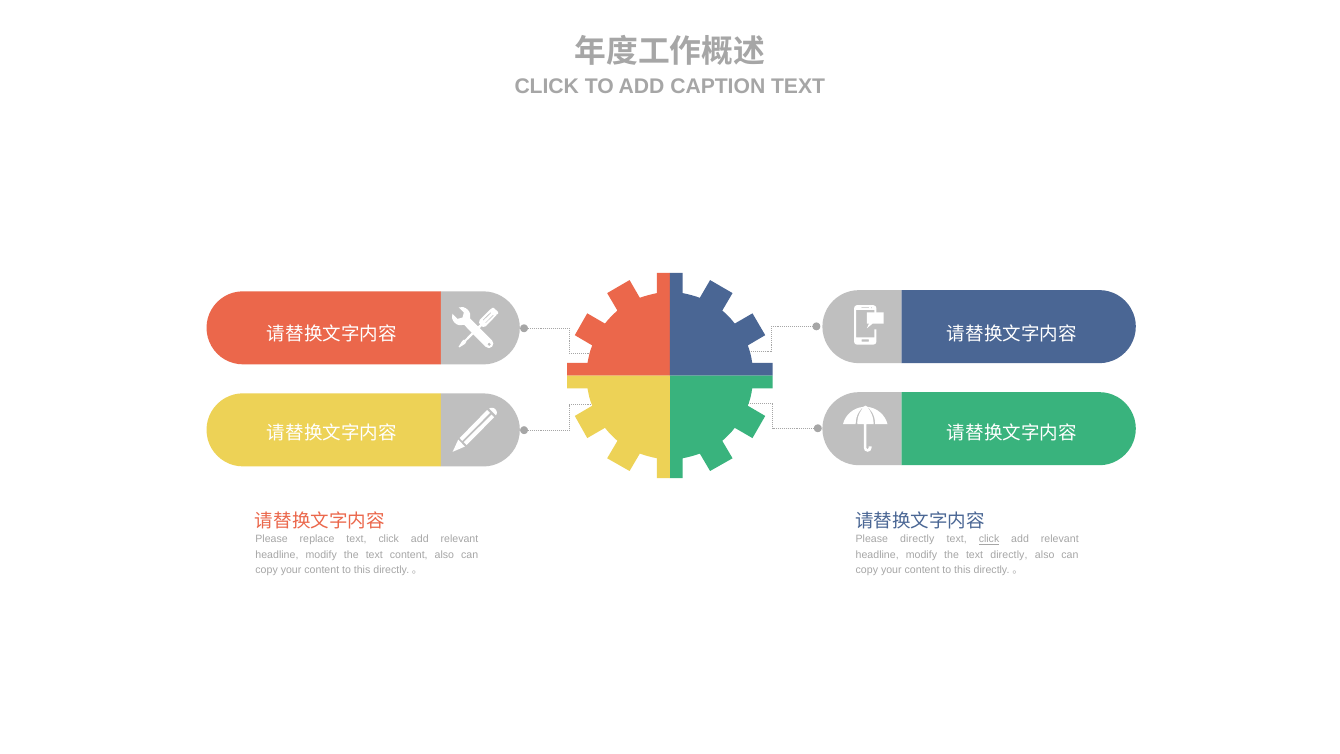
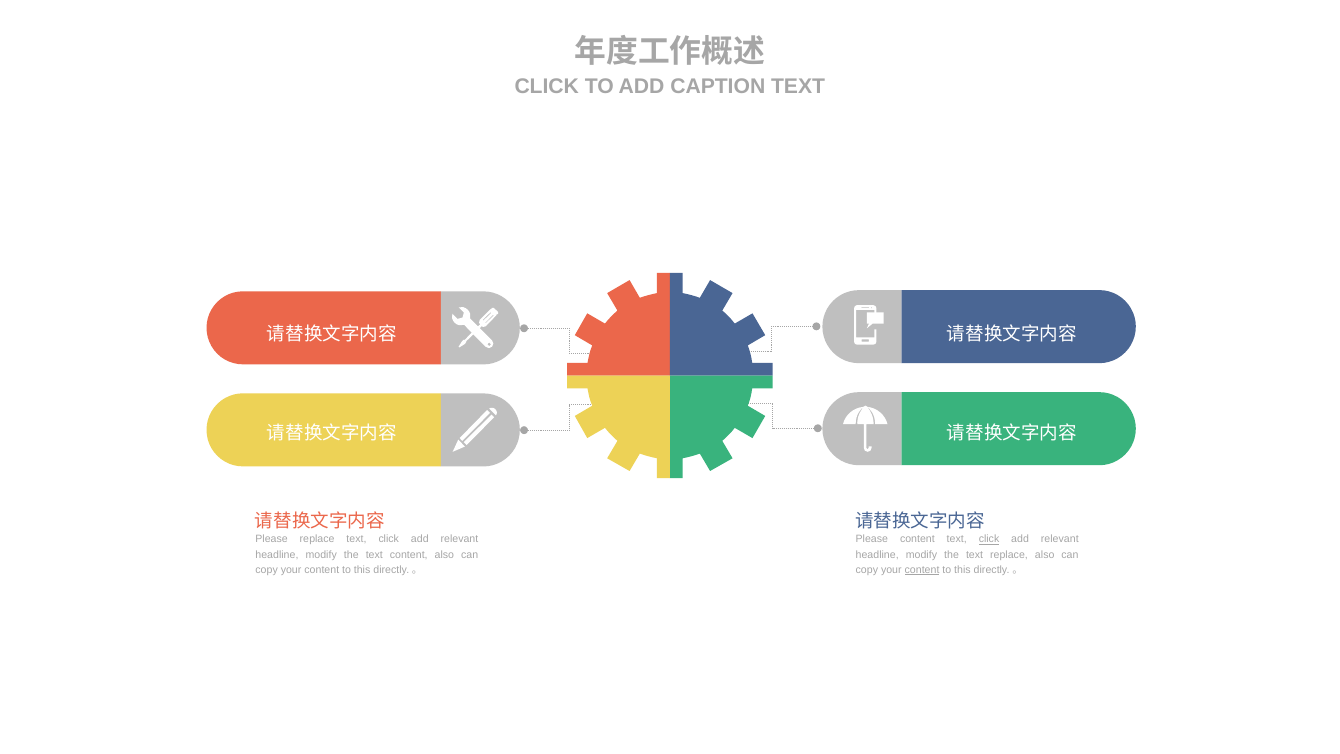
Please directly: directly -> content
text directly: directly -> replace
content at (922, 570) underline: none -> present
